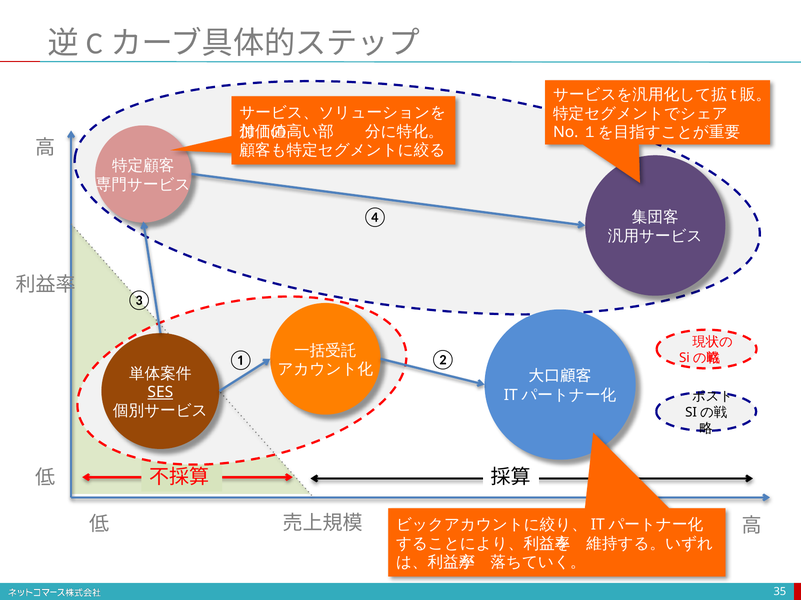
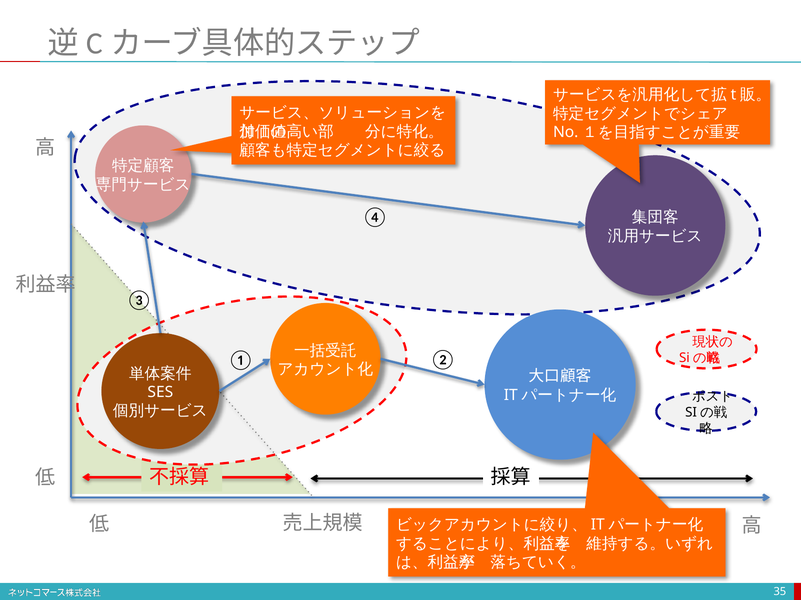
SES underline: present -> none
